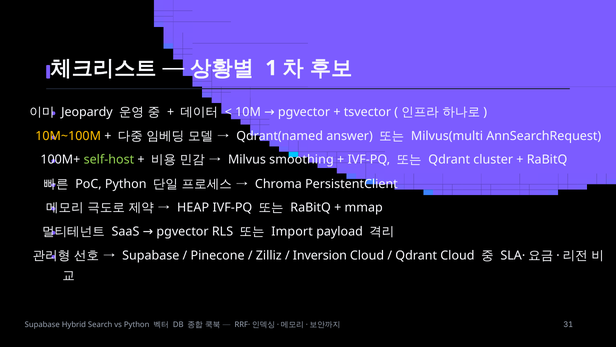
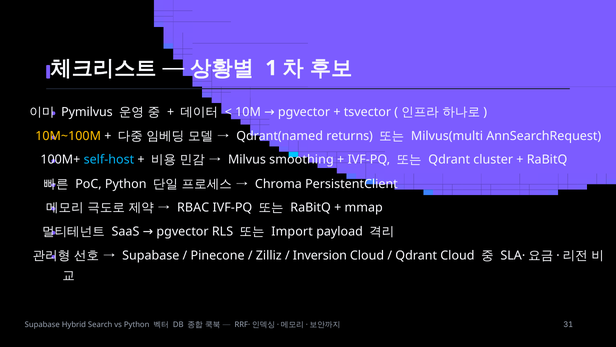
Jeopardy: Jeopardy -> Pymilvus
answer: answer -> returns
self-host colour: light green -> light blue
HEAP: HEAP -> RBAC
